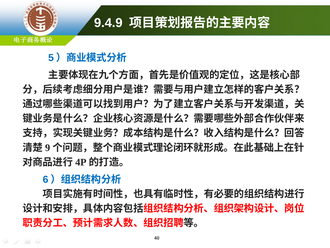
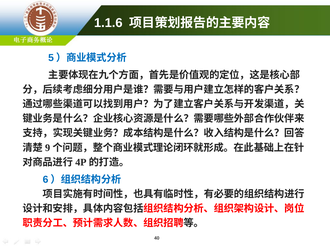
9.4.9: 9.4.9 -> 1.1.6
